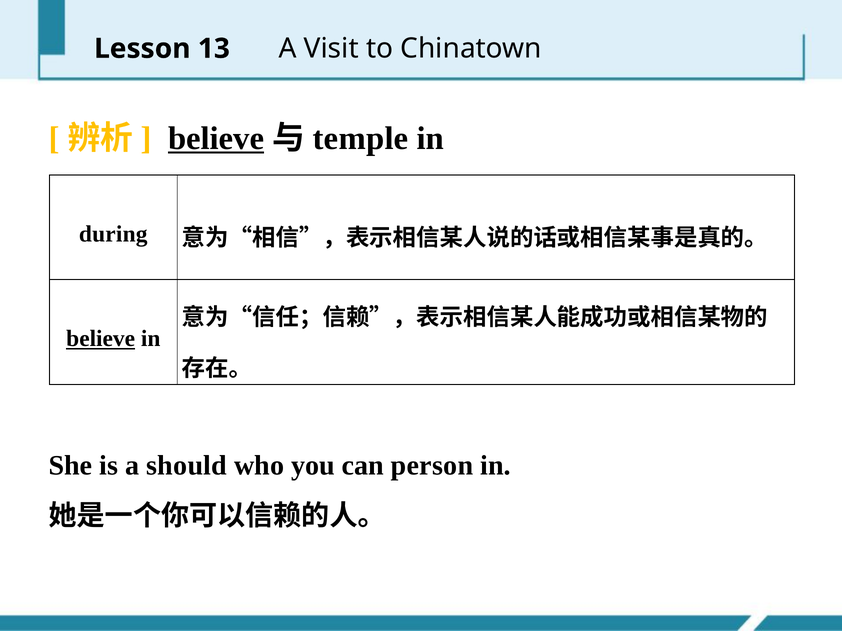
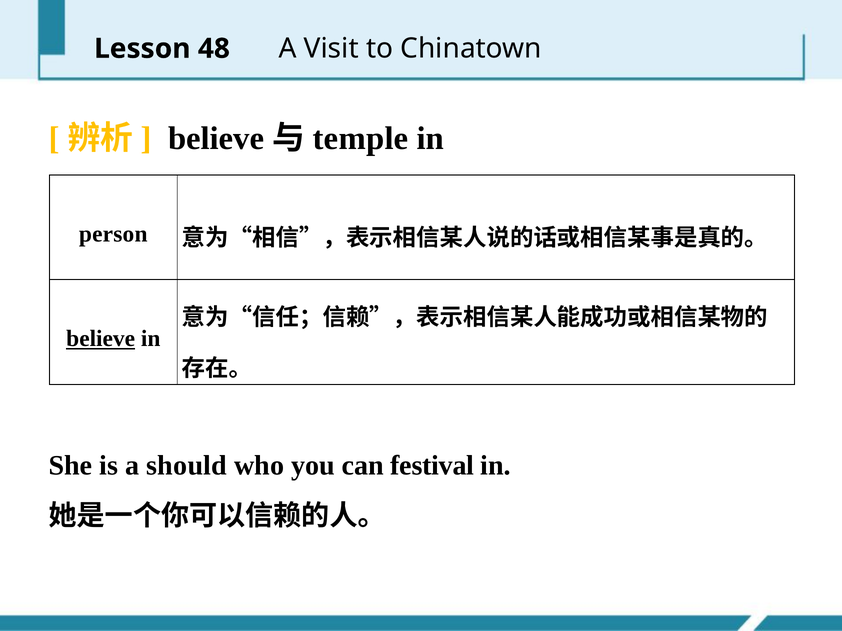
13: 13 -> 48
believe at (216, 138) underline: present -> none
during: during -> person
person: person -> festival
